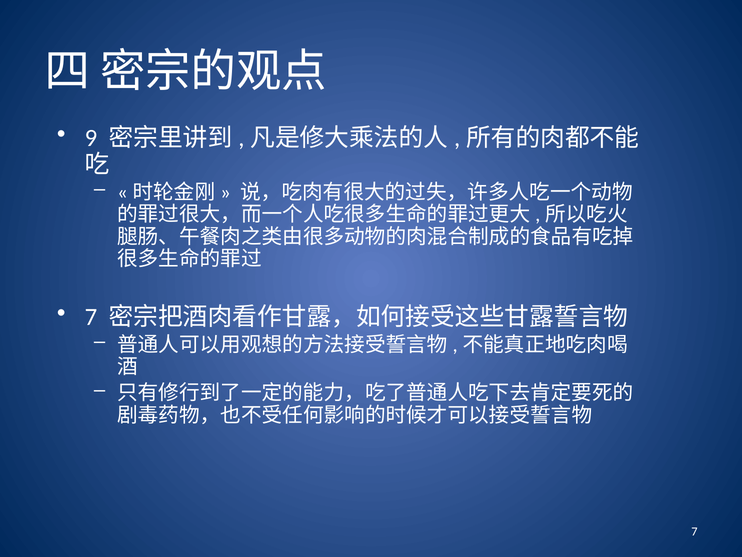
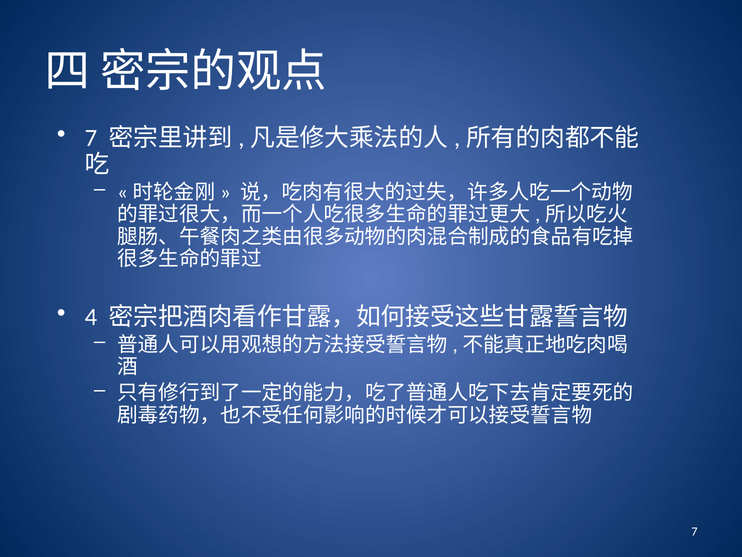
9 at (91, 138): 9 -> 7
7 at (91, 317): 7 -> 4
